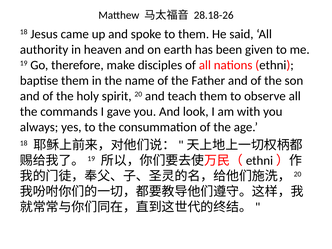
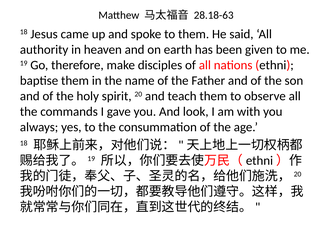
28.18-26: 28.18-26 -> 28.18-63
